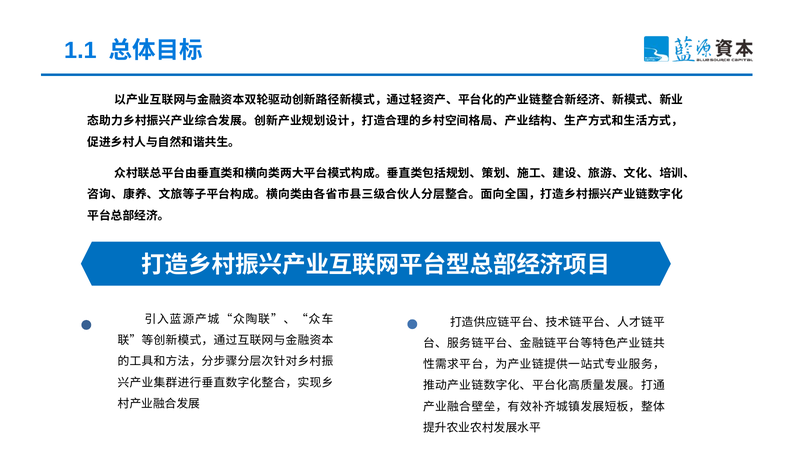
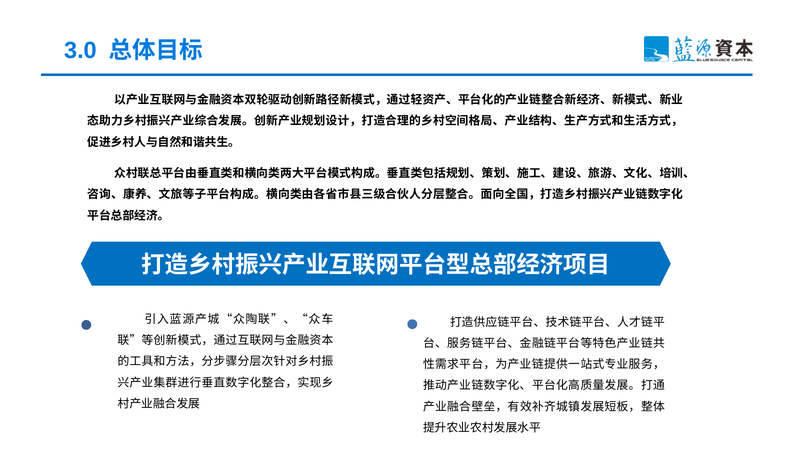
1.1: 1.1 -> 3.0
